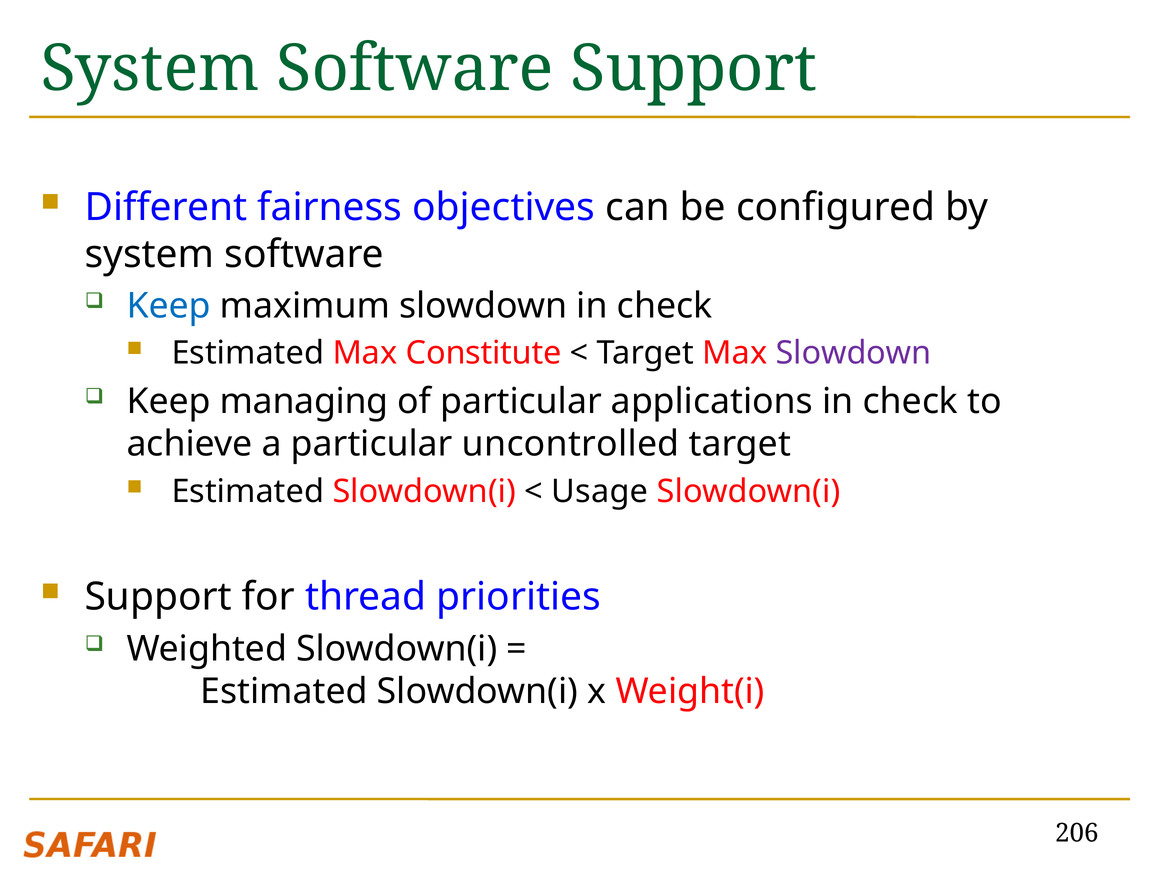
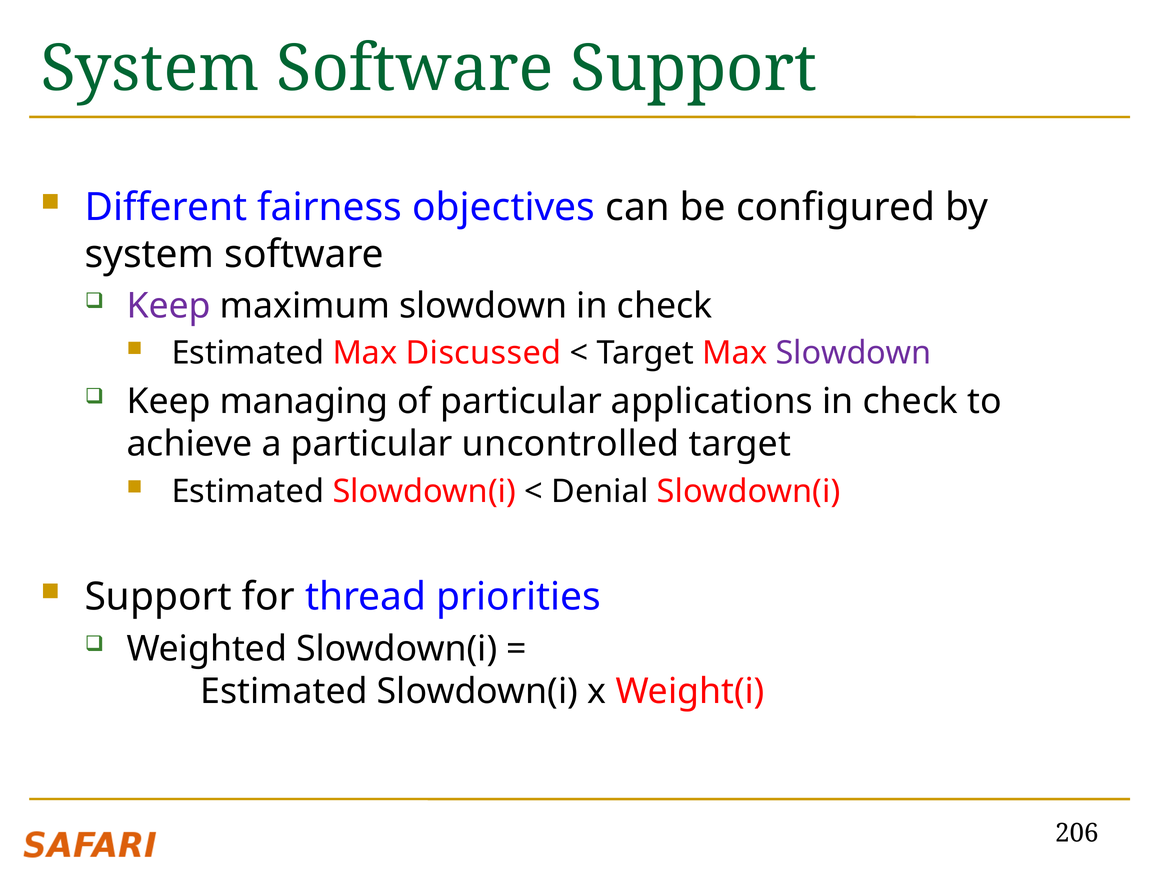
Keep at (169, 306) colour: blue -> purple
Constitute: Constitute -> Discussed
Usage: Usage -> Denial
